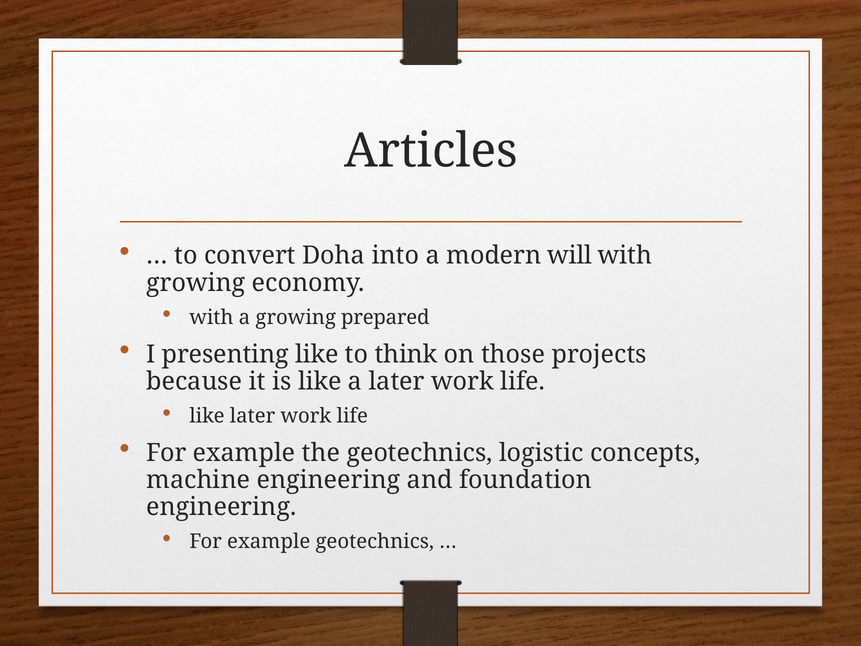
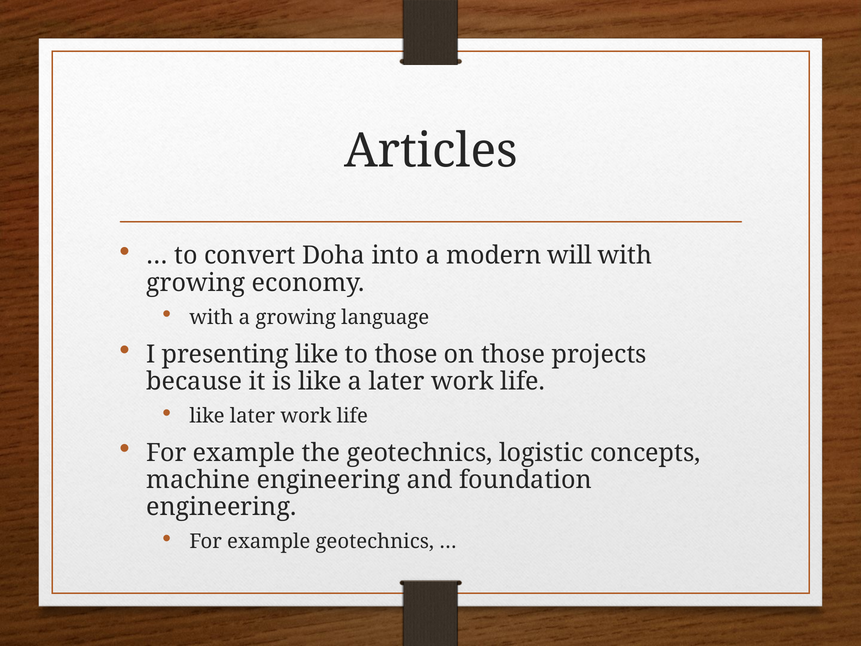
prepared: prepared -> language
to think: think -> those
